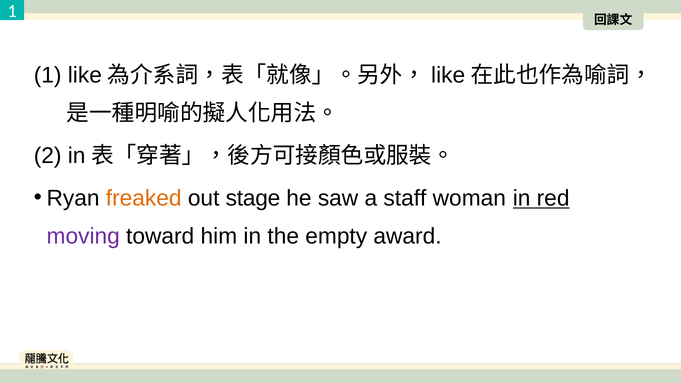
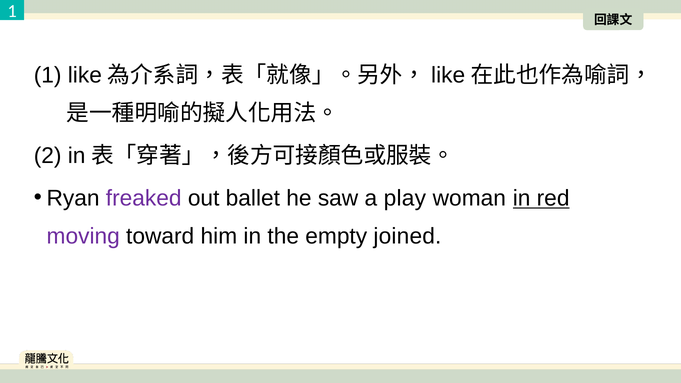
freaked colour: orange -> purple
stage: stage -> ballet
staff: staff -> play
award: award -> joined
